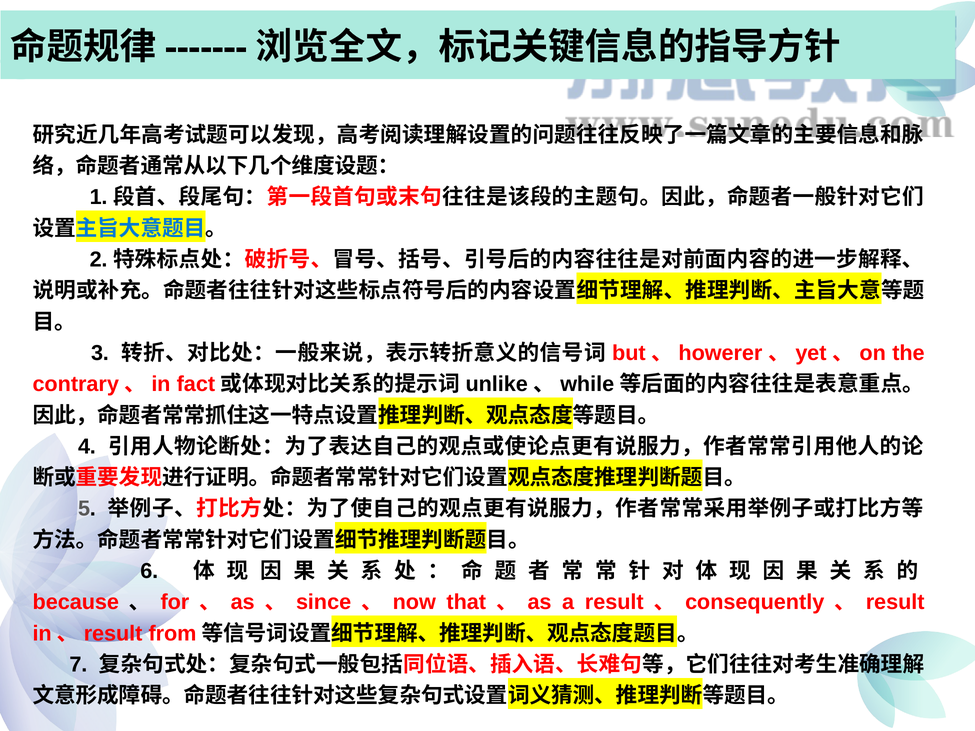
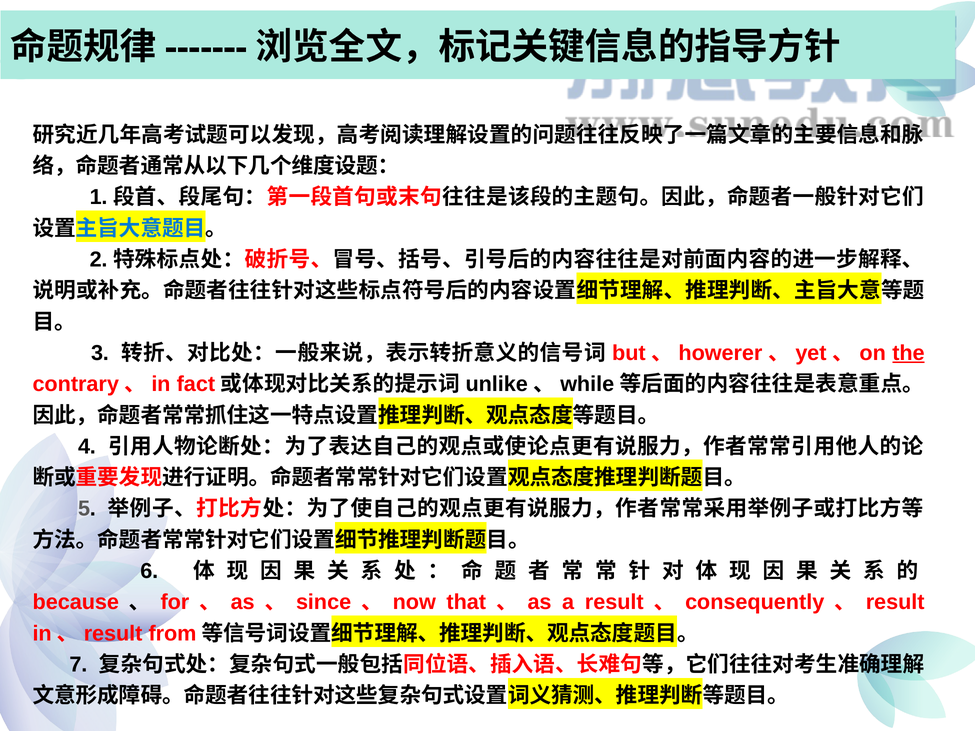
the underline: none -> present
